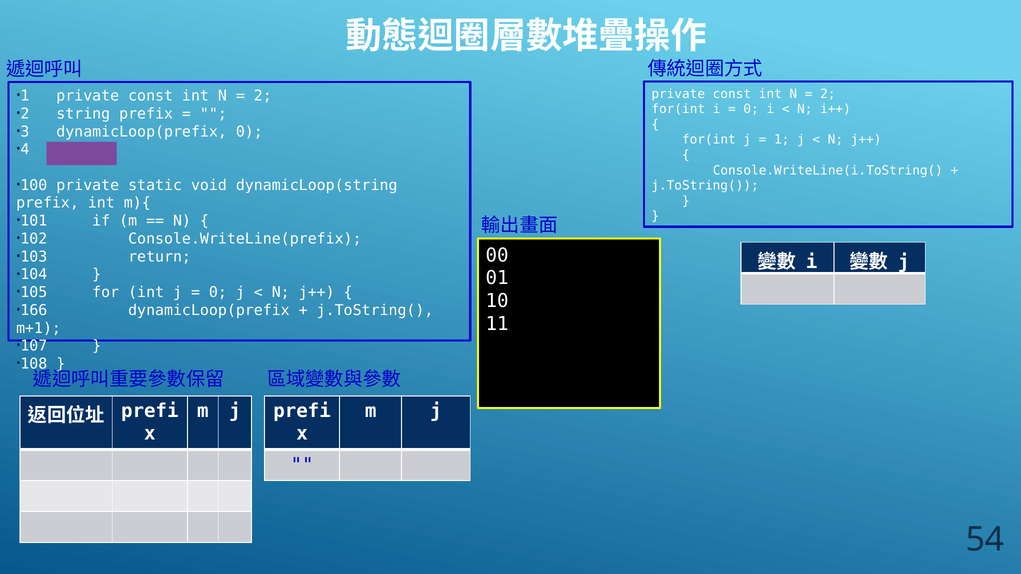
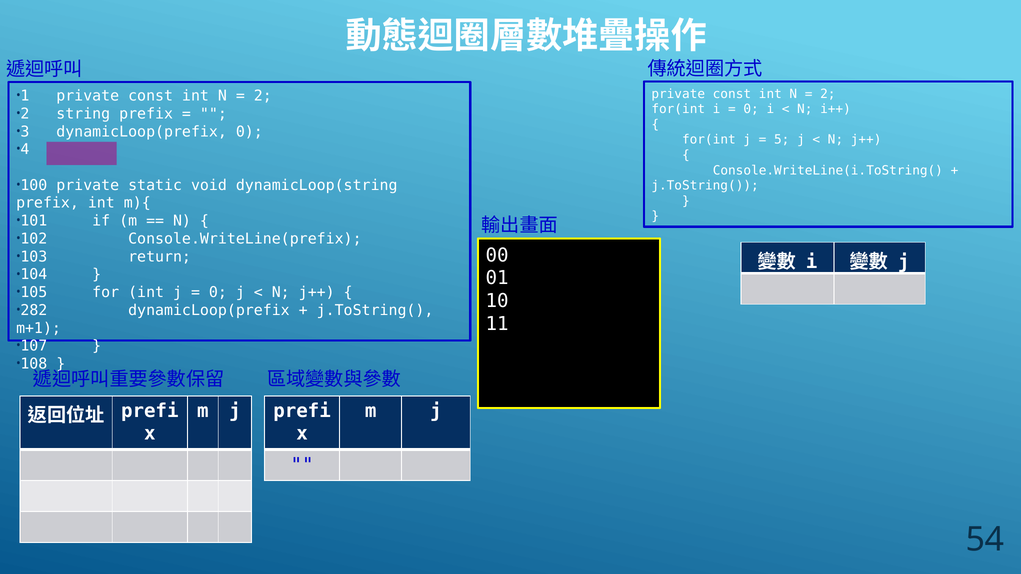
1 at (782, 140): 1 -> 5
166: 166 -> 282
